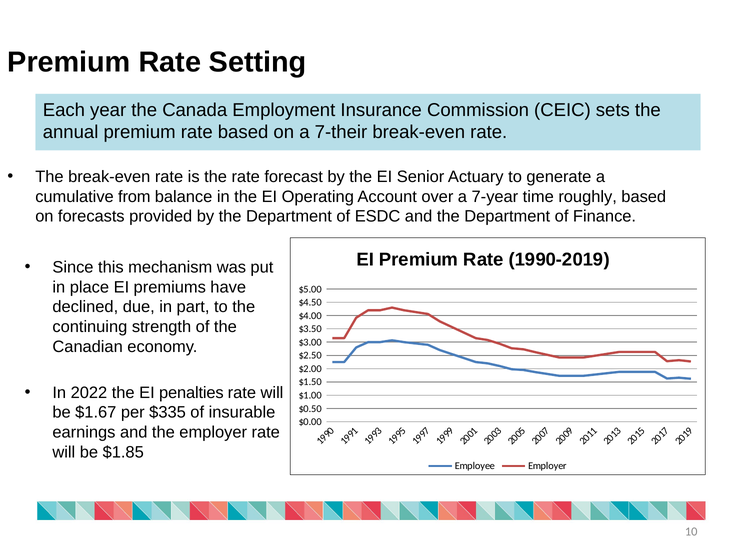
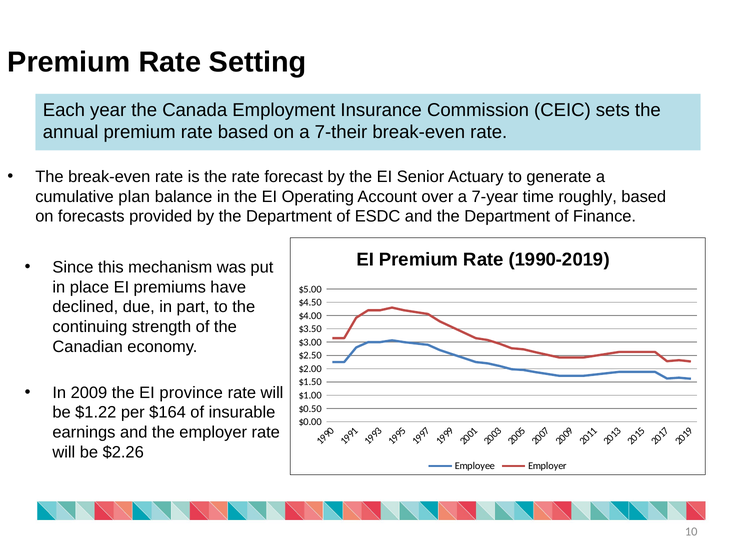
from: from -> plan
2022: 2022 -> 2009
penalties: penalties -> province
$1.67: $1.67 -> $1.22
$335: $335 -> $164
$1.85: $1.85 -> $2.26
